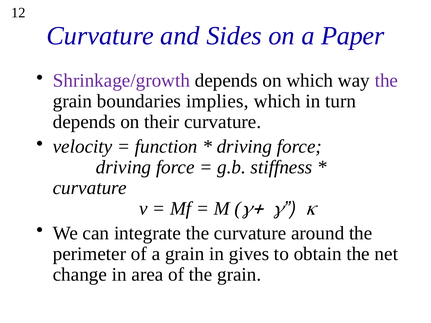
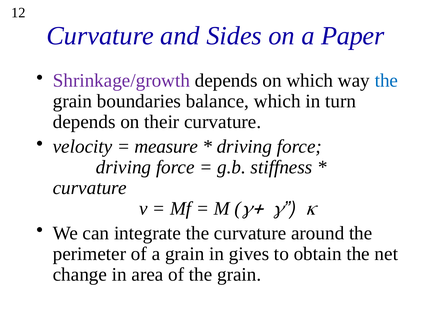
the at (386, 81) colour: purple -> blue
implies: implies -> balance
function: function -> measure
